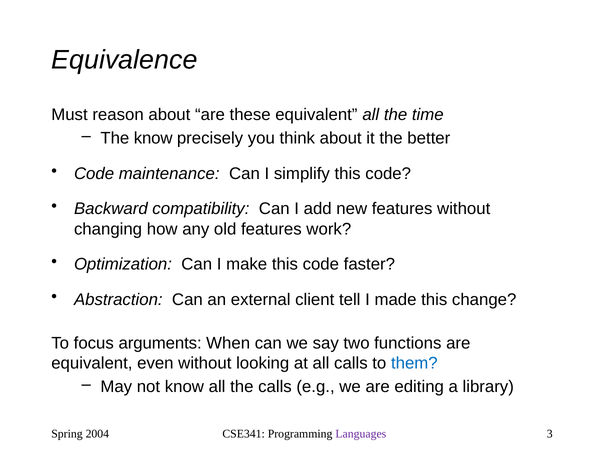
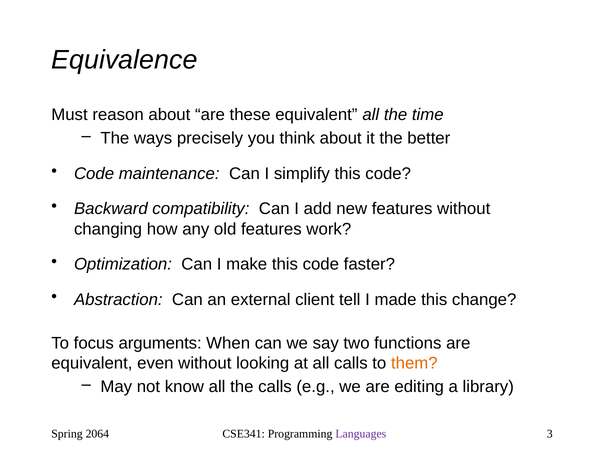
The know: know -> ways
them colour: blue -> orange
2004: 2004 -> 2064
